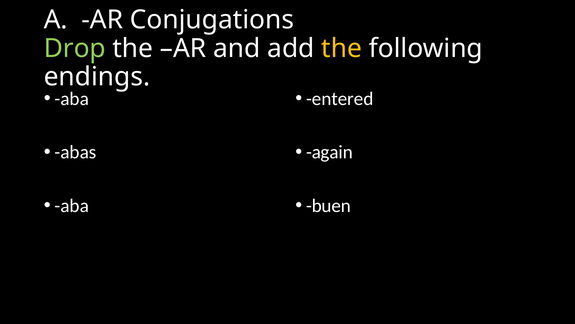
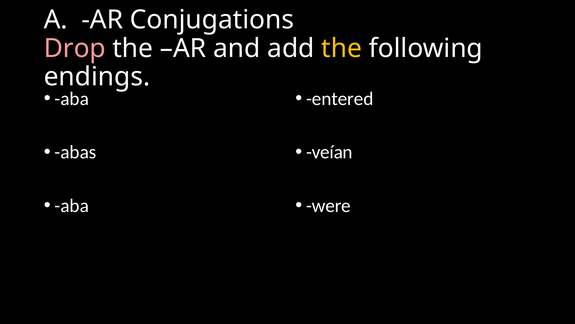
Drop colour: light green -> pink
again: again -> veían
buen: buen -> were
